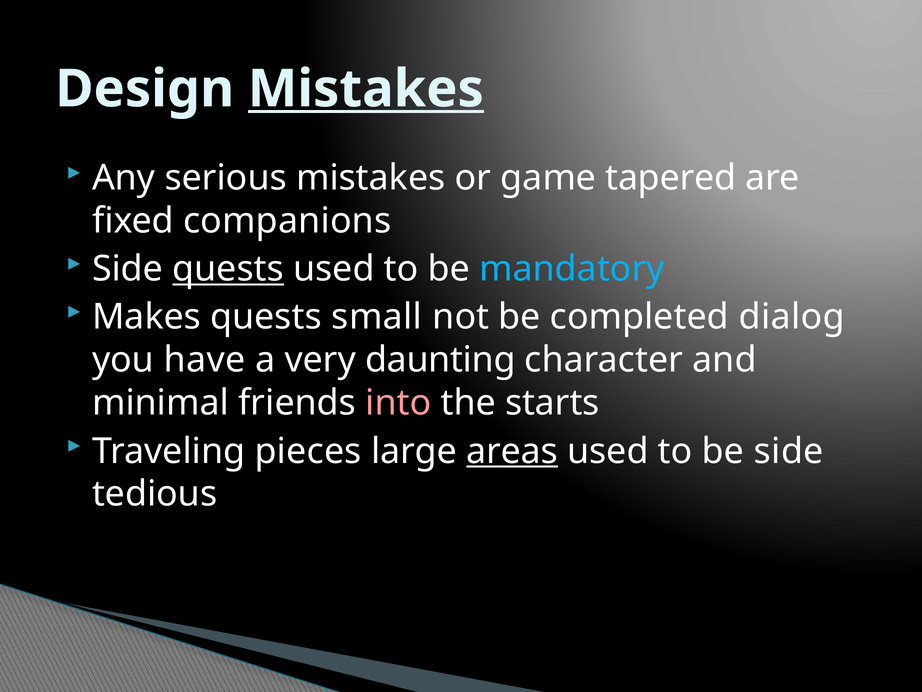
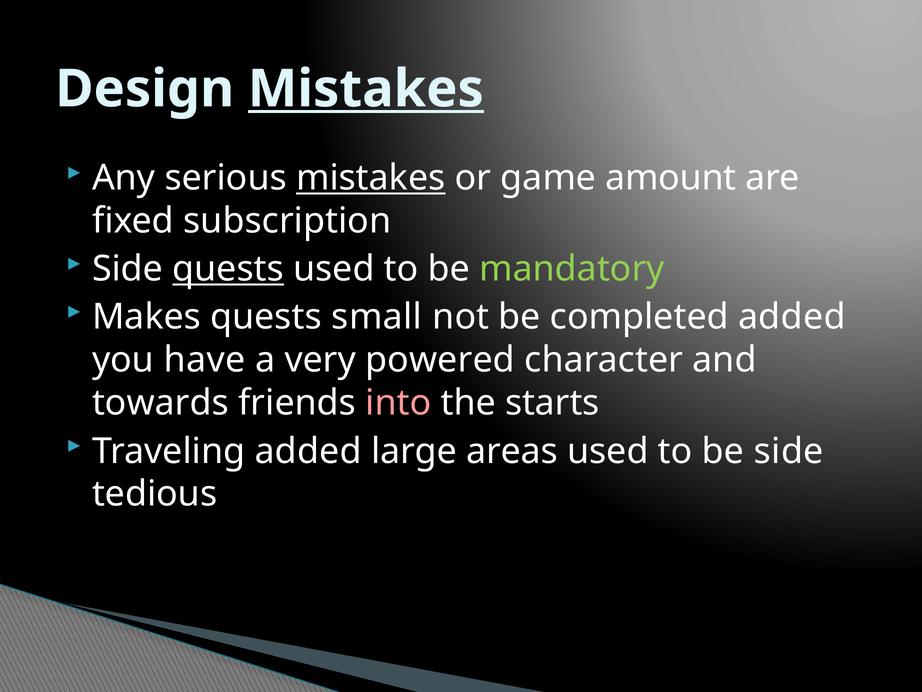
mistakes at (371, 178) underline: none -> present
tapered: tapered -> amount
companions: companions -> subscription
mandatory colour: light blue -> light green
completed dialog: dialog -> added
daunting: daunting -> powered
minimal: minimal -> towards
Traveling pieces: pieces -> added
areas underline: present -> none
